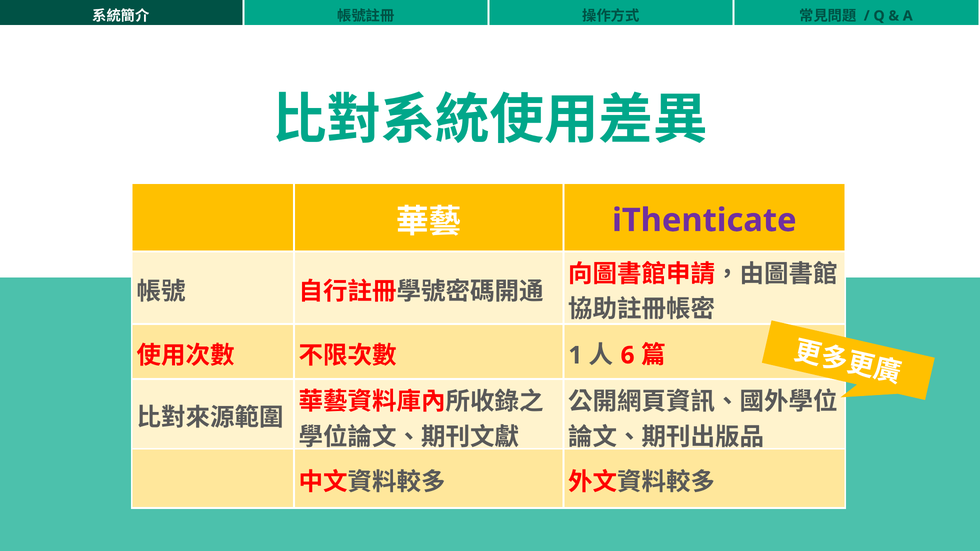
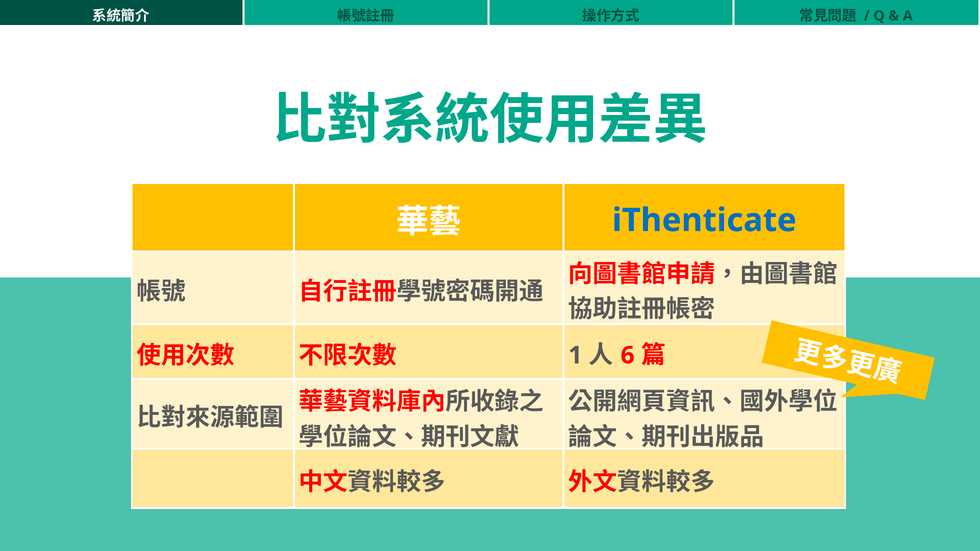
iThenticate colour: purple -> blue
